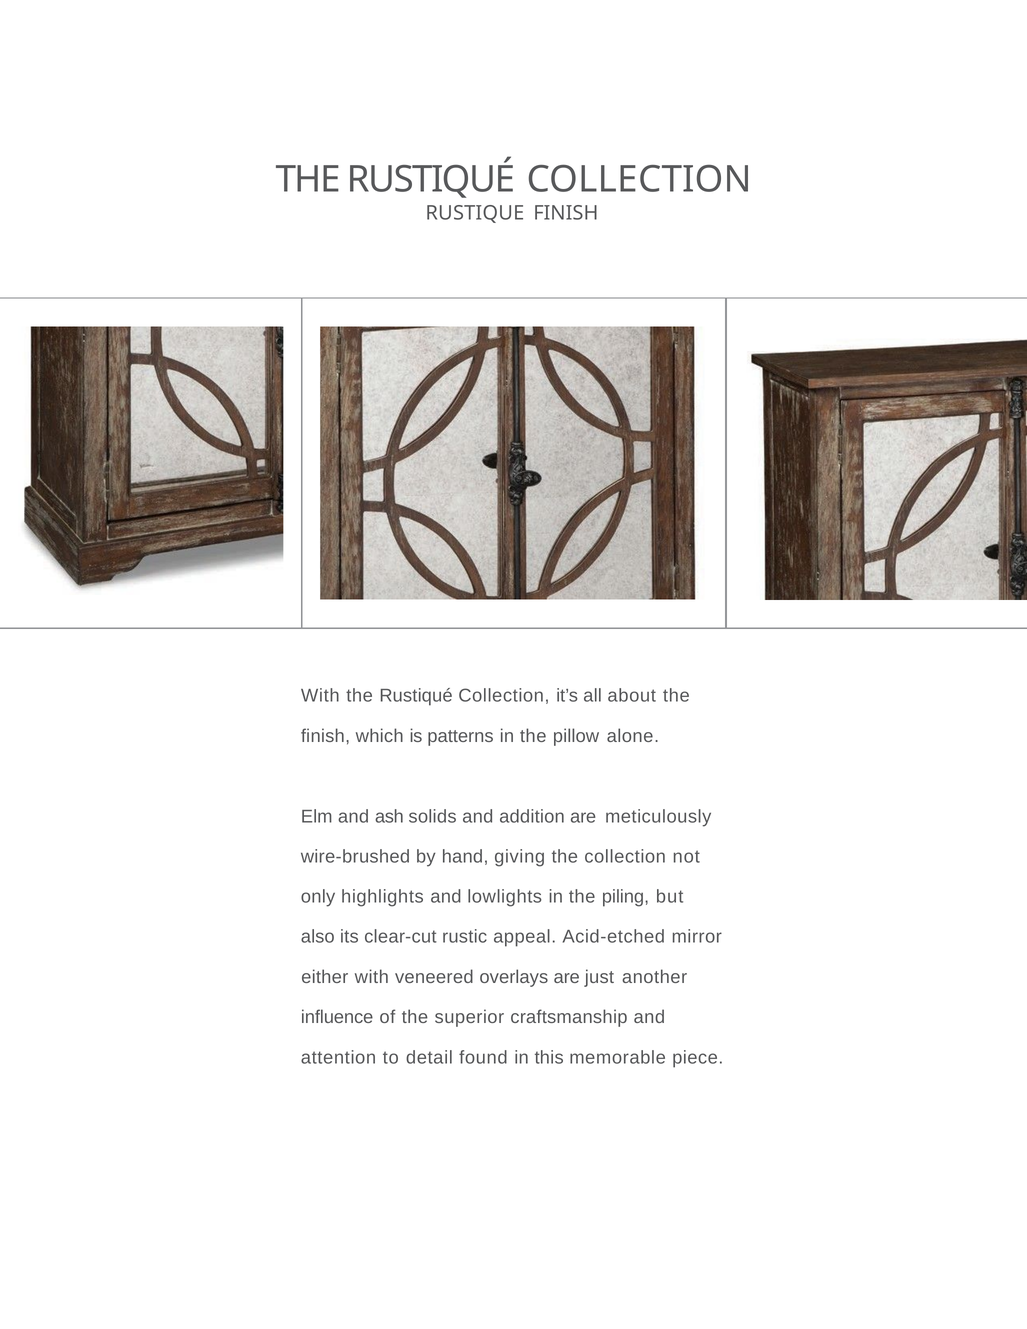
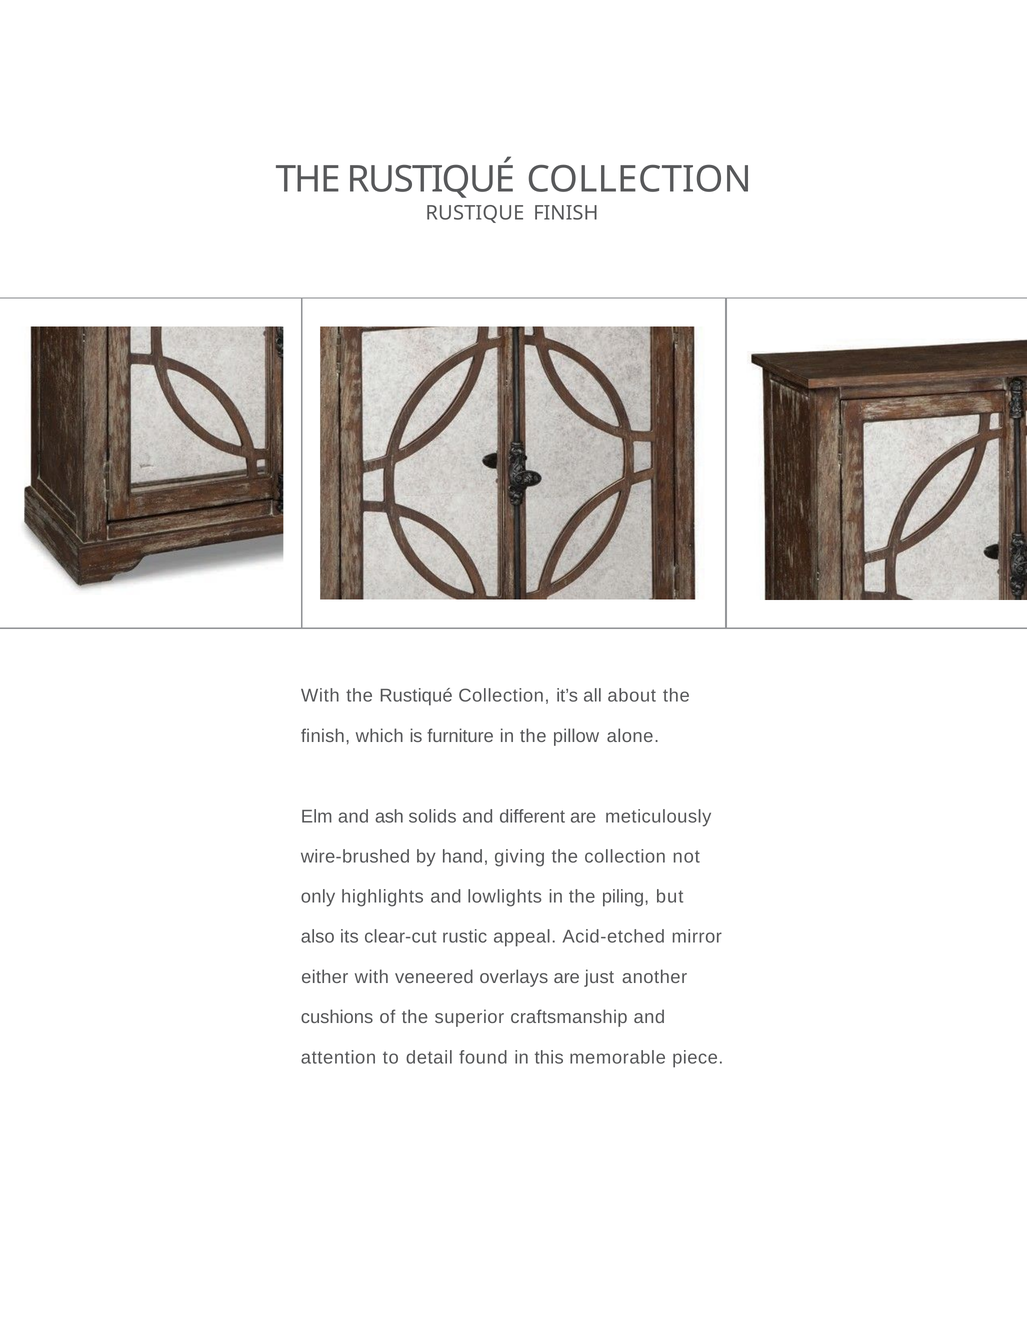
patterns: patterns -> furniture
addition: addition -> different
influence: influence -> cushions
